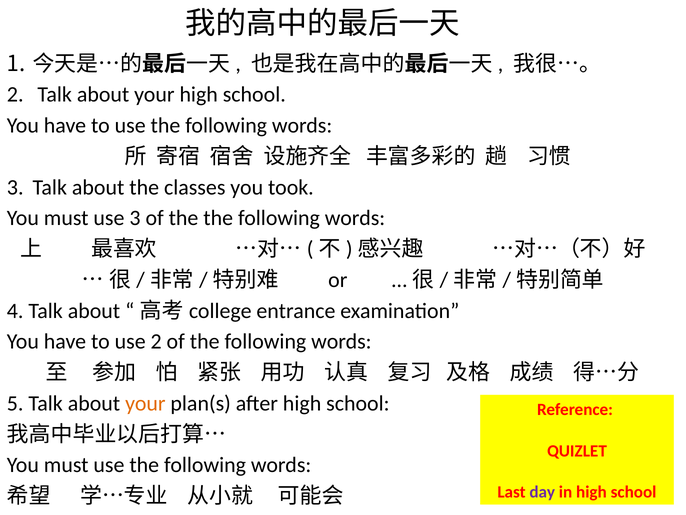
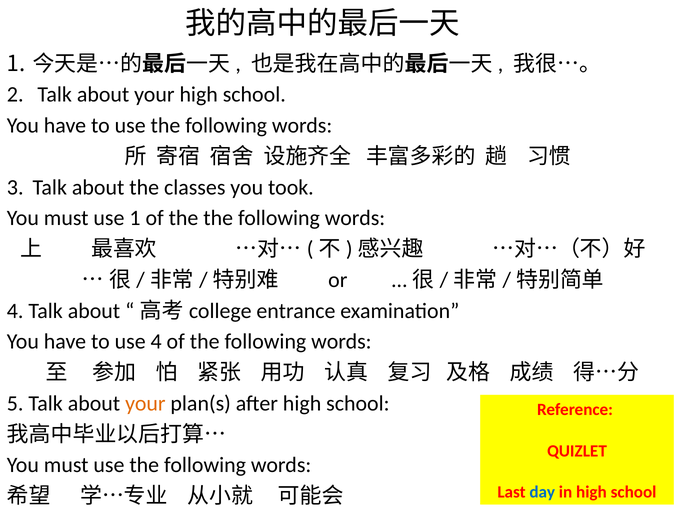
use 3: 3 -> 1
use 2: 2 -> 4
day colour: purple -> blue
